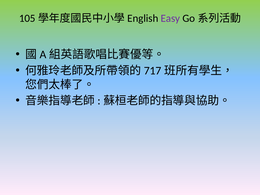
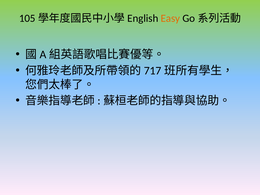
Easy colour: purple -> orange
